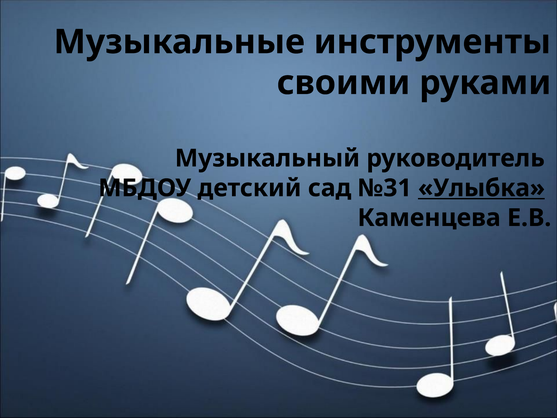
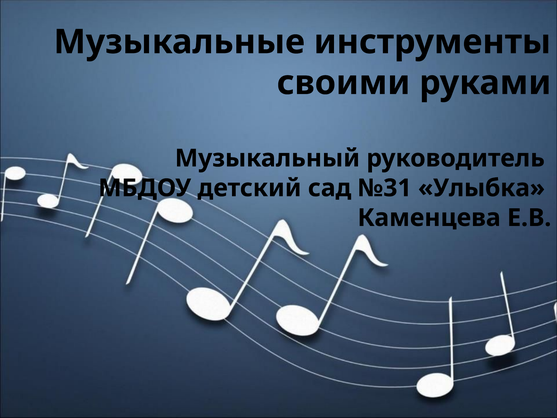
Улыбка underline: present -> none
